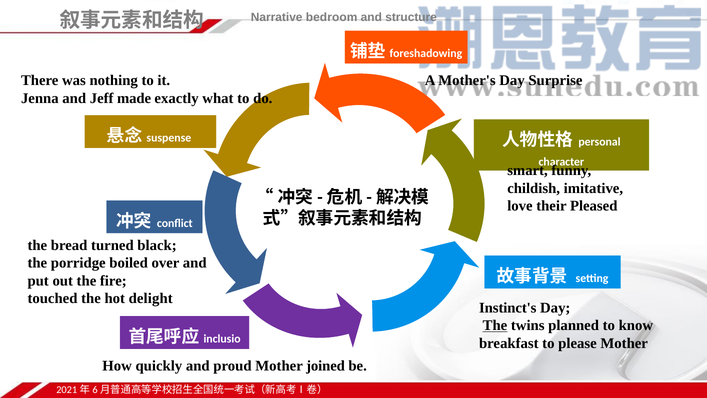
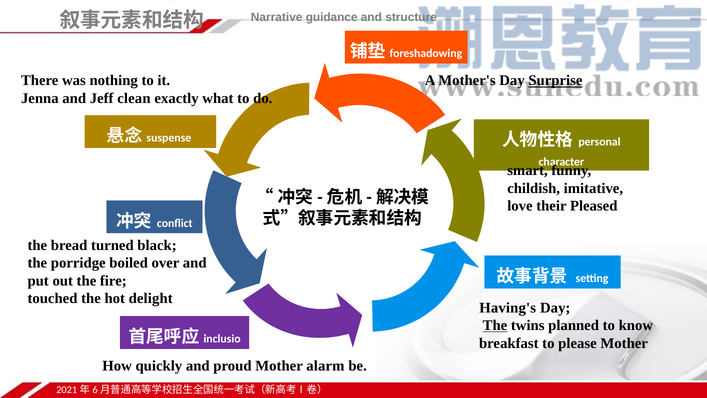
bedroom: bedroom -> guidance
Surprise underline: none -> present
made: made -> clean
Instinct's: Instinct's -> Having's
joined: joined -> alarm
